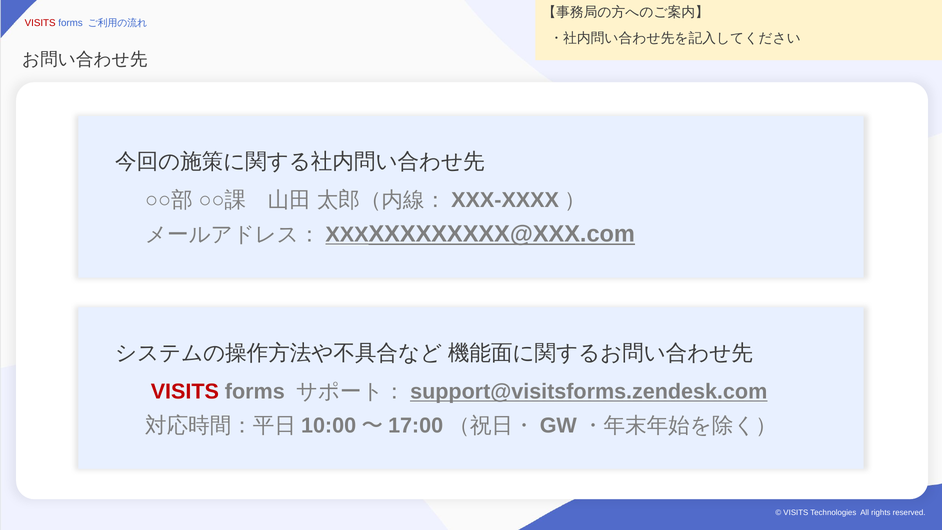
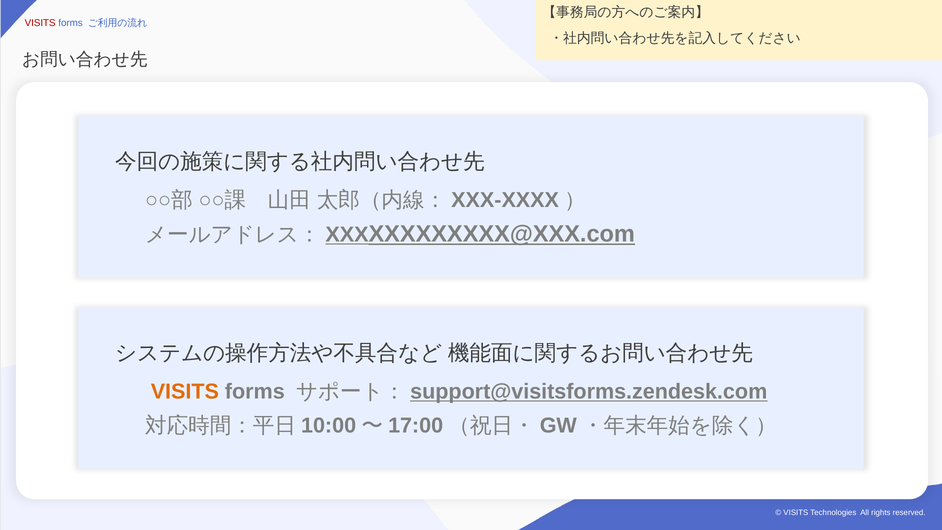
VISITS at (185, 391) colour: red -> orange
